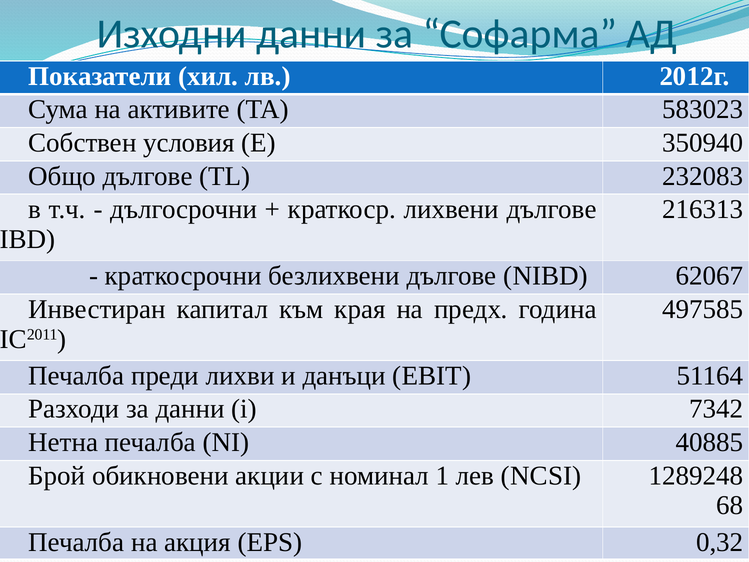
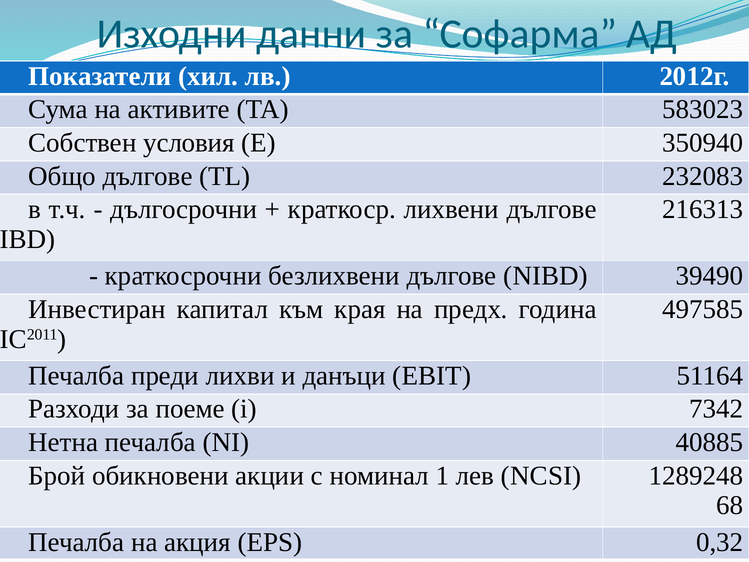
62067: 62067 -> 39490
за данни: данни -> поеме
